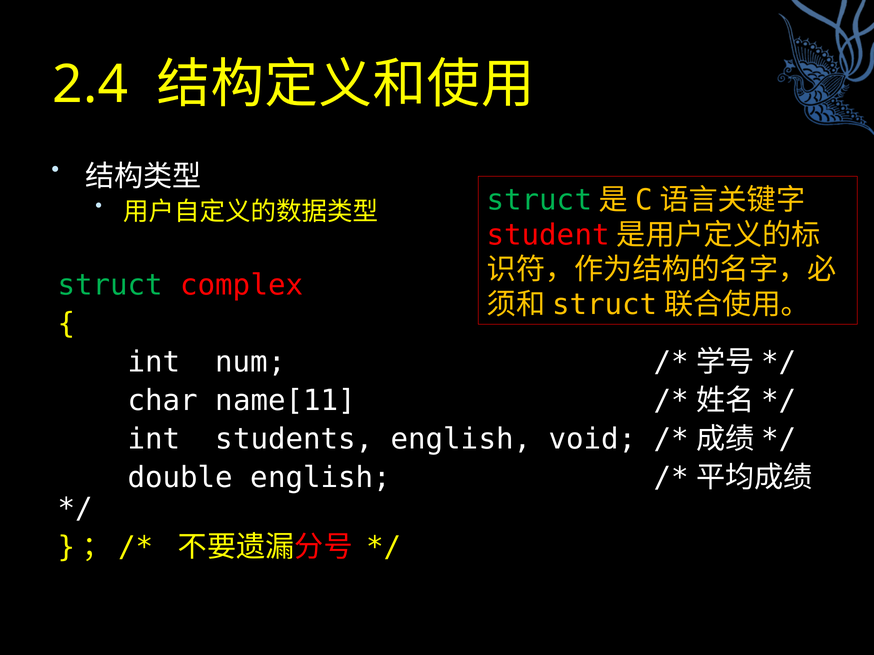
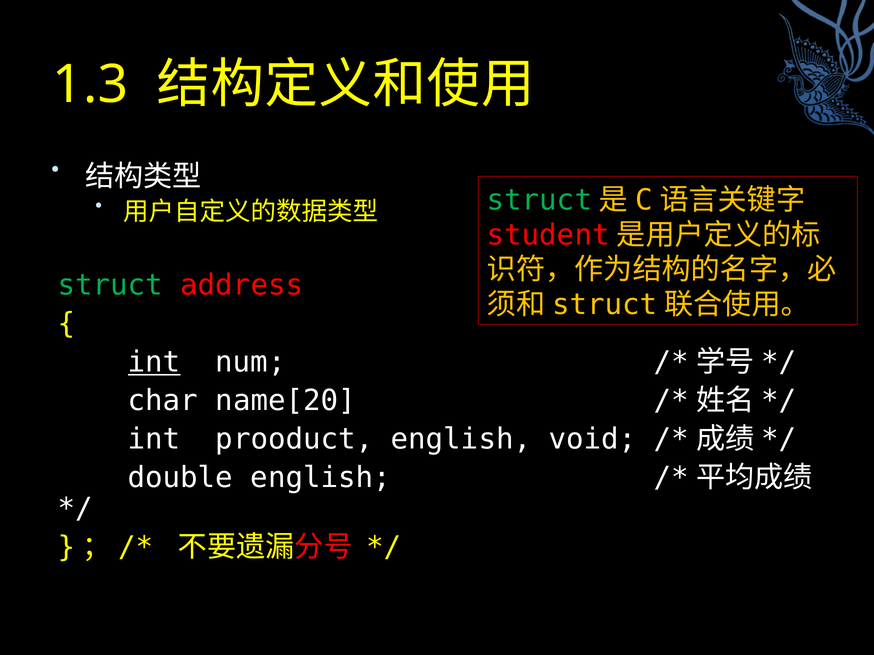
2.4: 2.4 -> 1.3
complex: complex -> address
int at (154, 362) underline: none -> present
name[11: name[11 -> name[20
students: students -> prooduct
